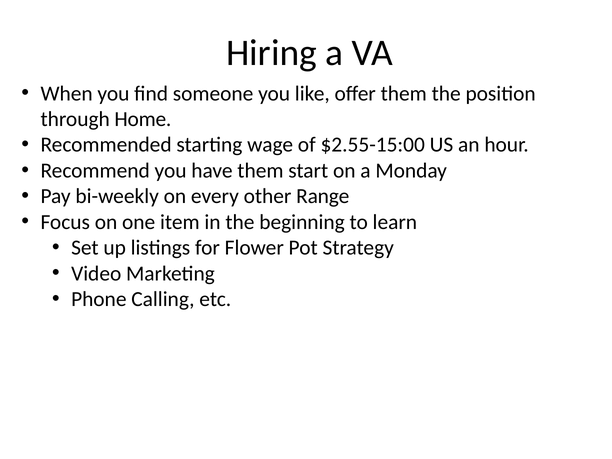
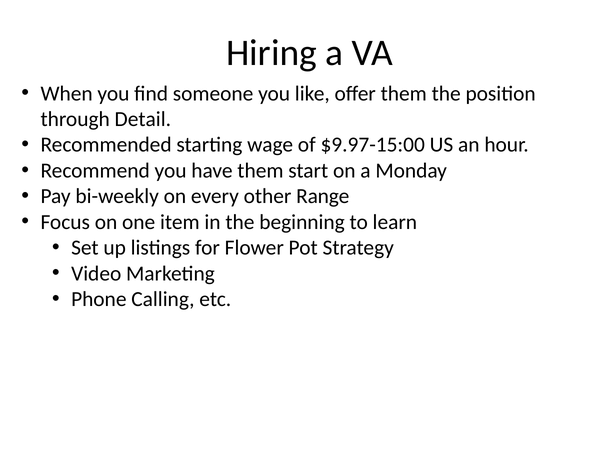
Home: Home -> Detail
$2.55-15:00: $2.55-15:00 -> $9.97-15:00
